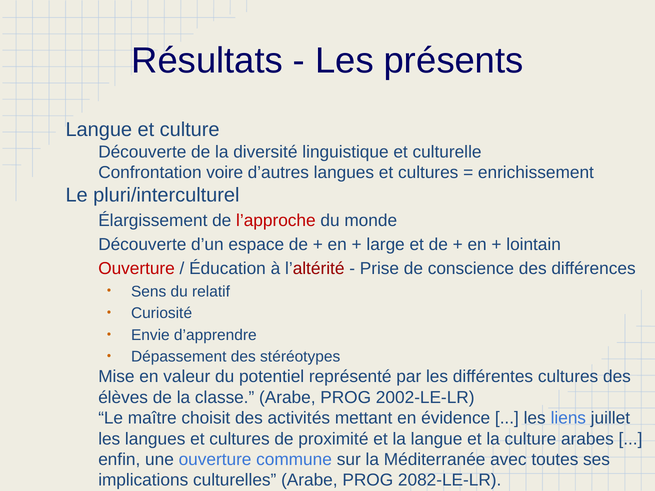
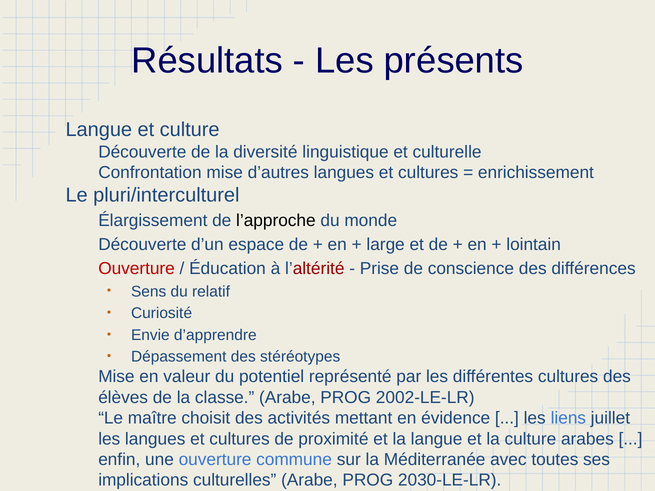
Confrontation voire: voire -> mise
l’approche colour: red -> black
2082-LE-LR: 2082-LE-LR -> 2030-LE-LR
